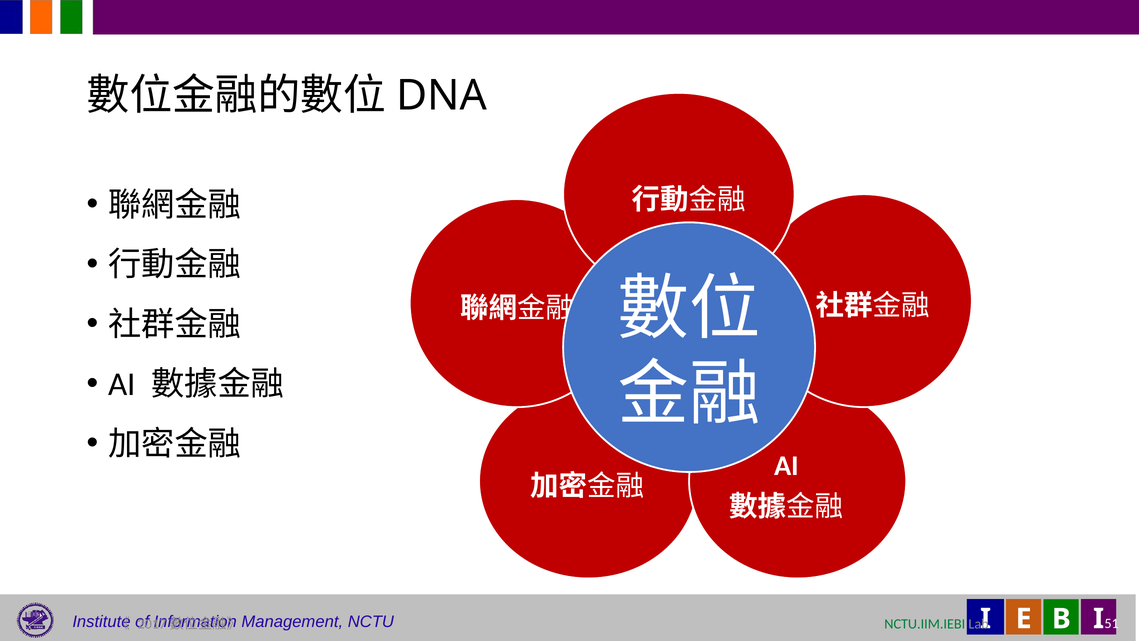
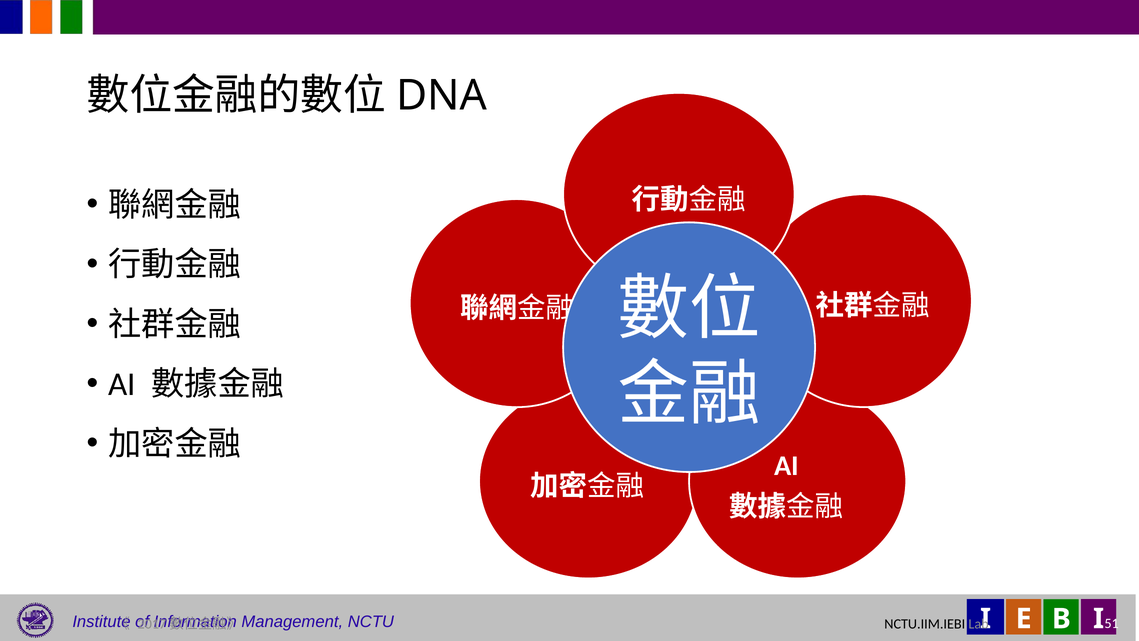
NCTU.IIM.IEBI colour: green -> black
